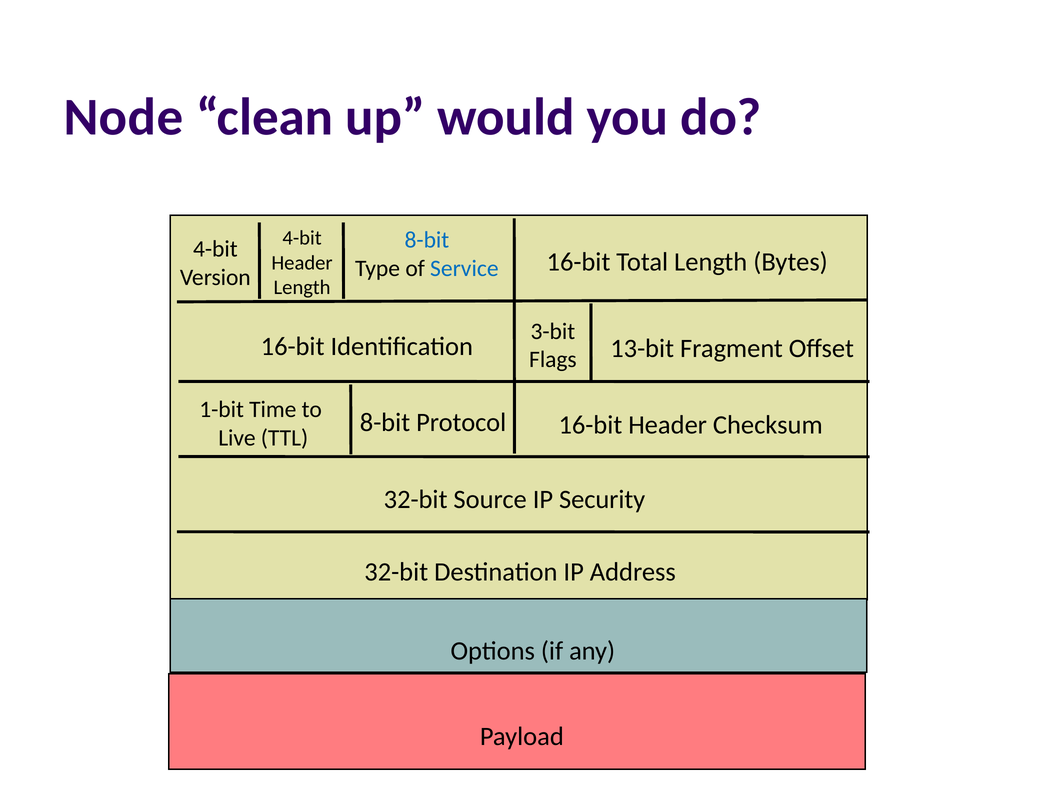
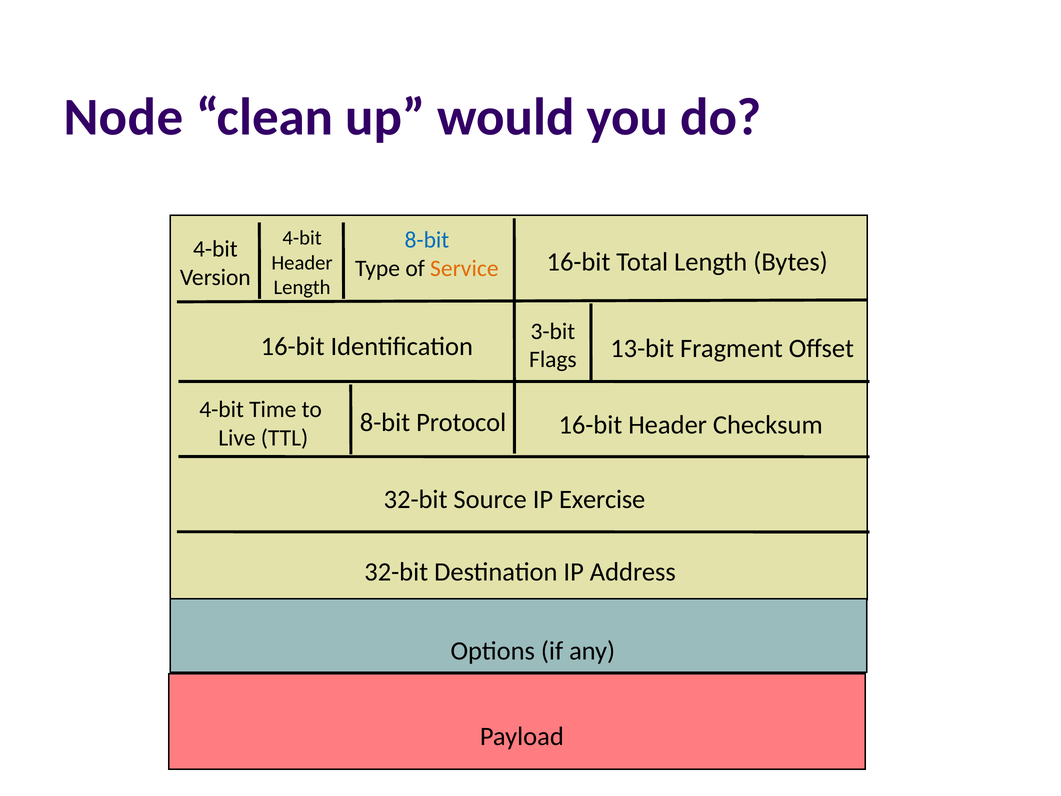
Service colour: blue -> orange
1-bit at (222, 409): 1-bit -> 4-bit
Security: Security -> Exercise
